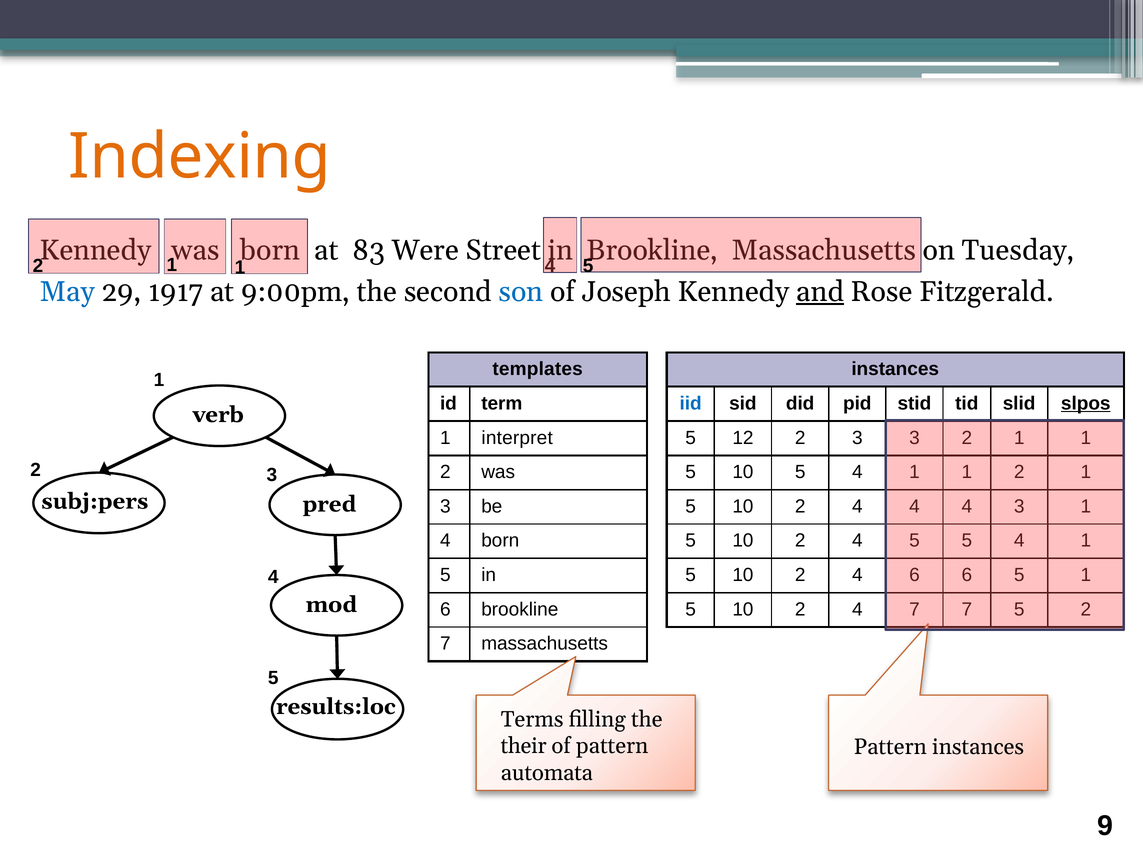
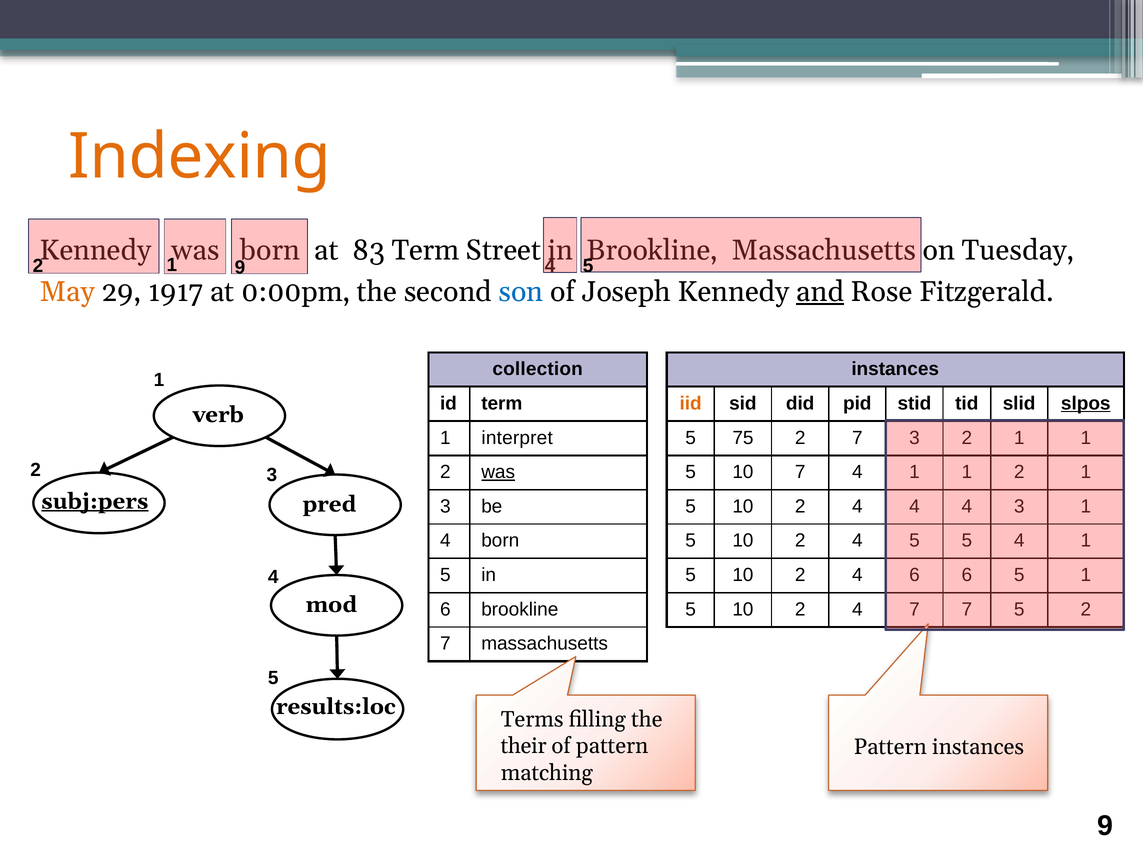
83 Were: Were -> Term
1 at (240, 267): 1 -> 9
May colour: blue -> orange
9:00pm: 9:00pm -> 0:00pm
templates: templates -> collection
iid colour: blue -> orange
12: 12 -> 75
2 3: 3 -> 7
was at (498, 472) underline: none -> present
10 5: 5 -> 7
subj:pers underline: none -> present
automata: automata -> matching
